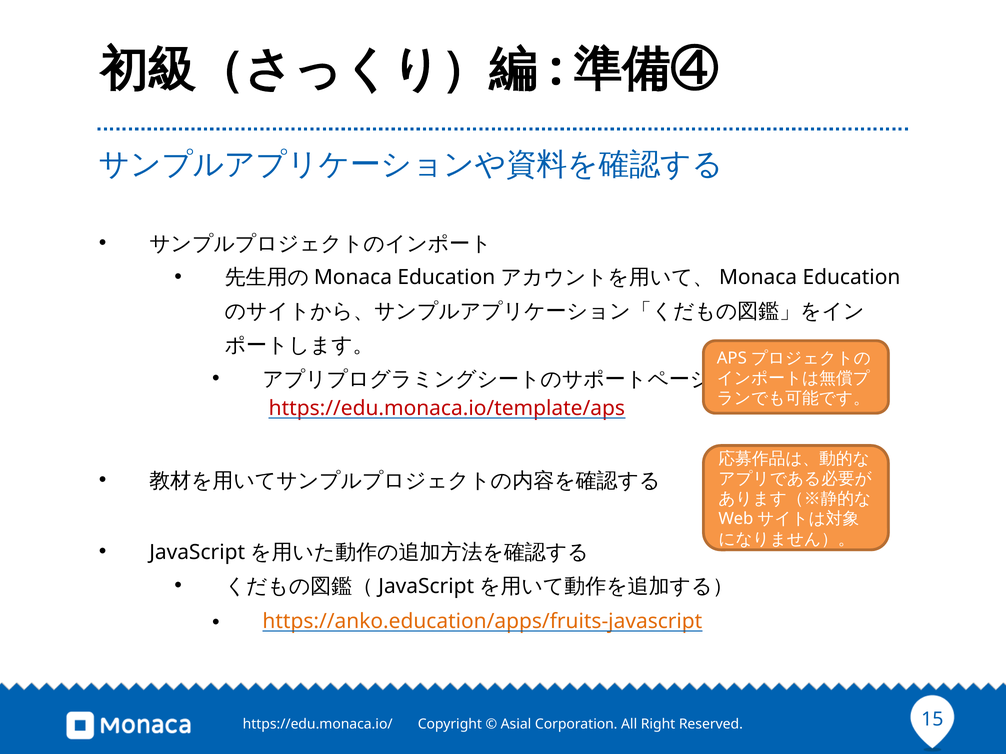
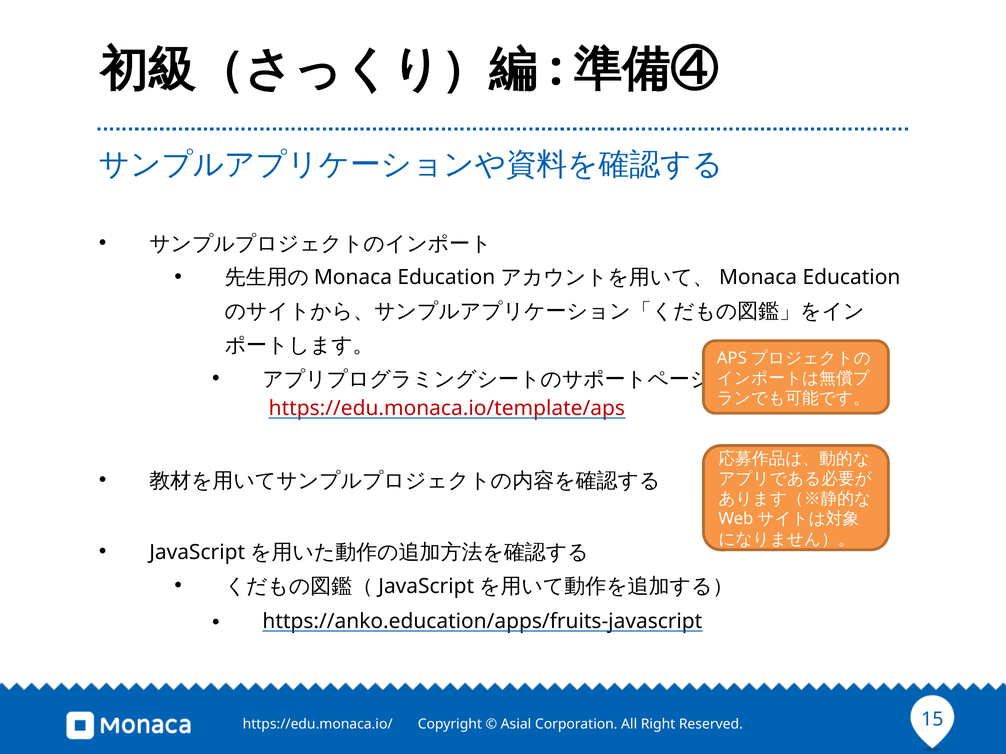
https://anko.education/apps/fruits-javascript colour: orange -> black
